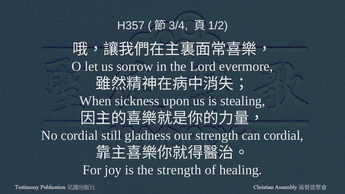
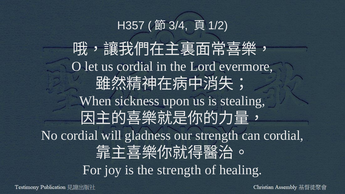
us sorrow: sorrow -> cordial
still: still -> will
